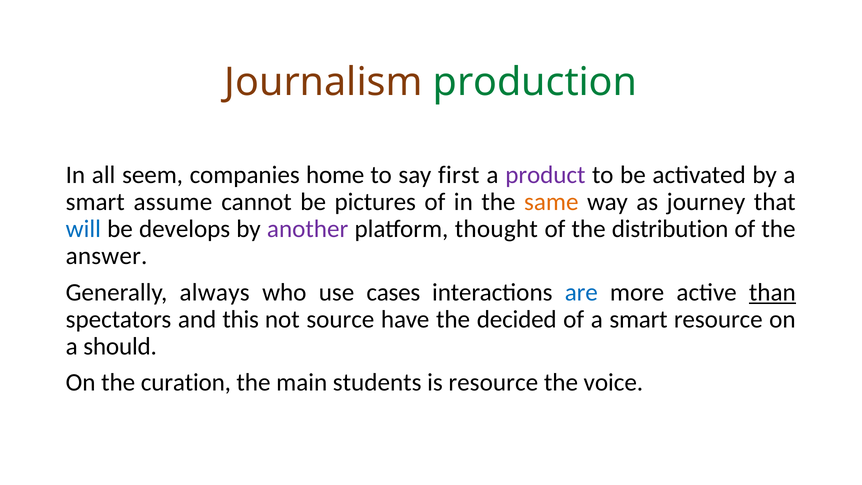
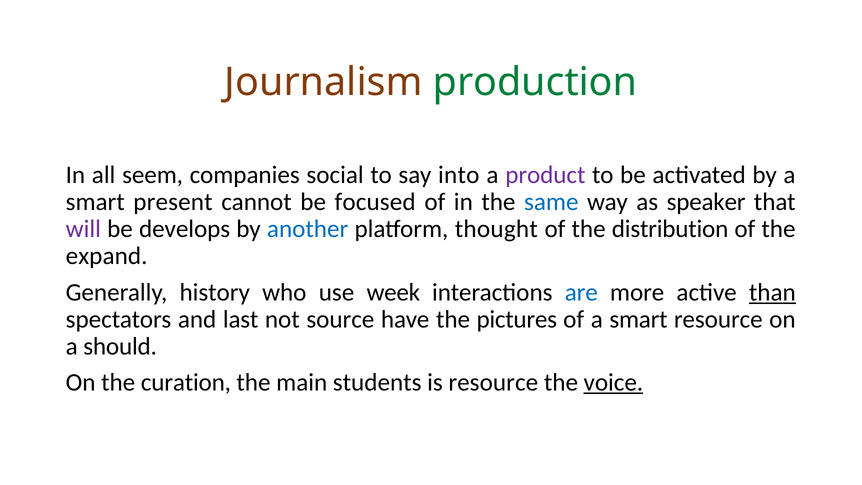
home: home -> social
first: first -> into
assume: assume -> present
pictures: pictures -> focused
same colour: orange -> blue
journey: journey -> speaker
will colour: blue -> purple
another colour: purple -> blue
answer: answer -> expand
always: always -> history
cases: cases -> week
this: this -> last
decided: decided -> pictures
voice underline: none -> present
